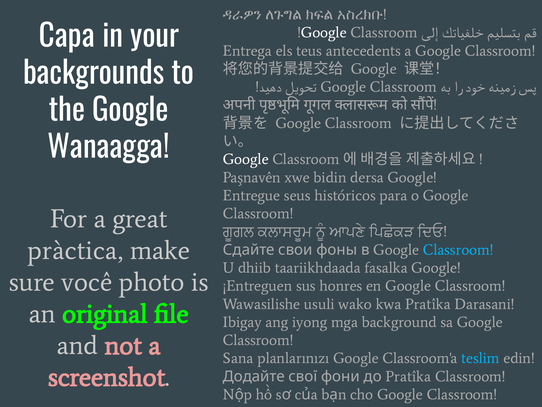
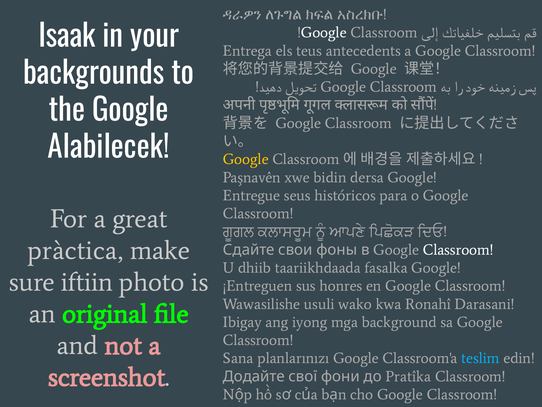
Capa: Capa -> Isaak
Wanaagga: Wanaagga -> Alabilecek
Google at (246, 159) colour: white -> yellow
Classroom at (458, 249) colour: light blue -> white
você: você -> iftiin
kwa Pratîka: Pratîka -> Ronahî
